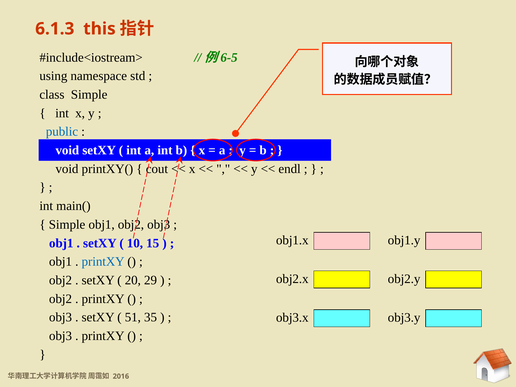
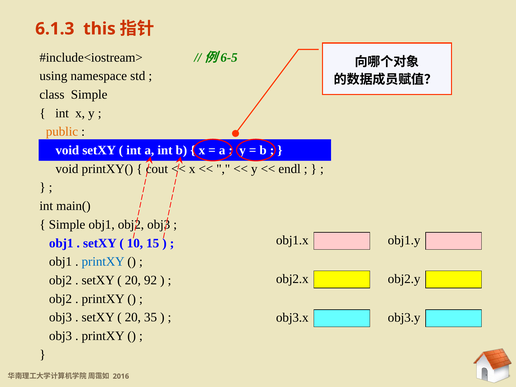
public colour: blue -> orange
29: 29 -> 92
51 at (133, 317): 51 -> 20
